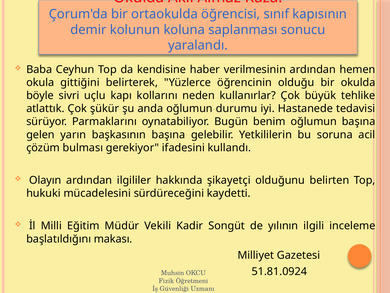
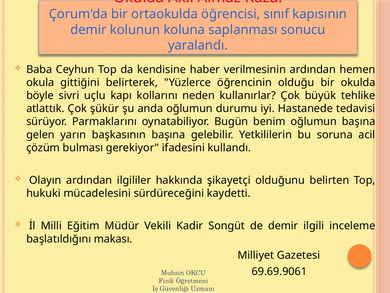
de yılının: yılının -> demir
51.81.0924: 51.81.0924 -> 69.69.9061
